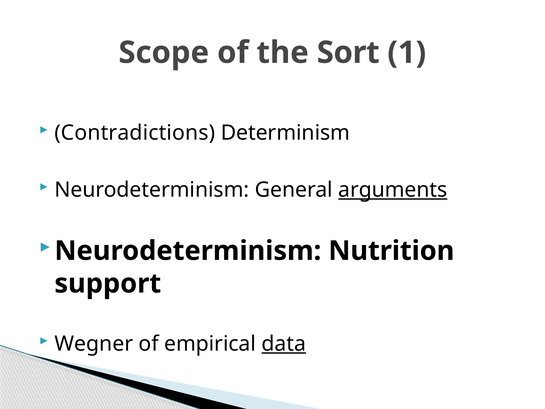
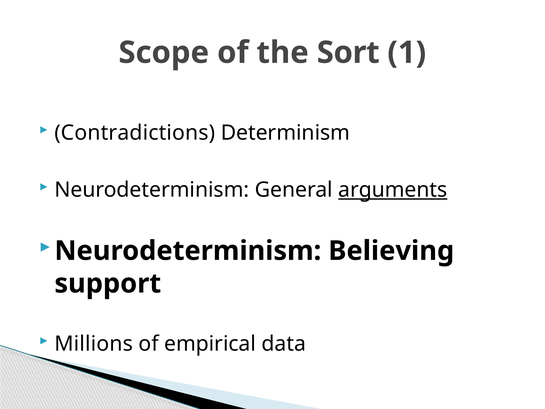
Nutrition: Nutrition -> Believing
Wegner: Wegner -> Millions
data underline: present -> none
